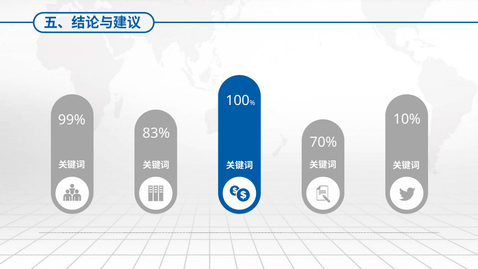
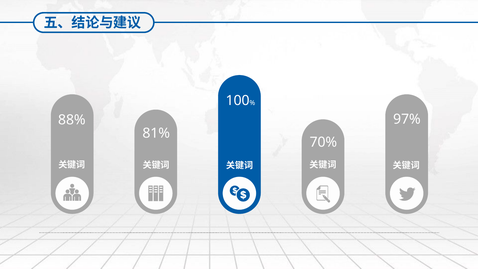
10%: 10% -> 97%
99%: 99% -> 88%
83%: 83% -> 81%
